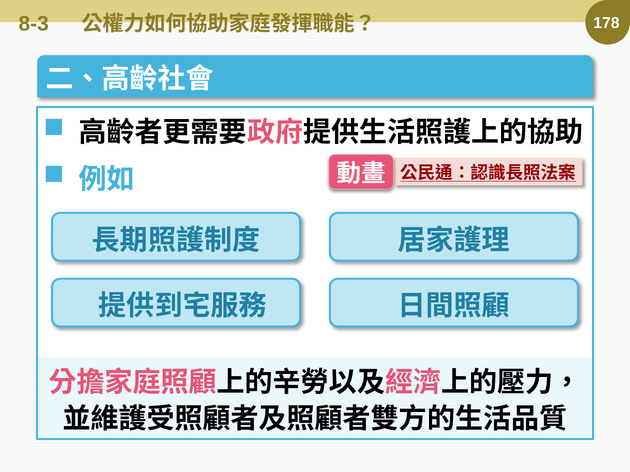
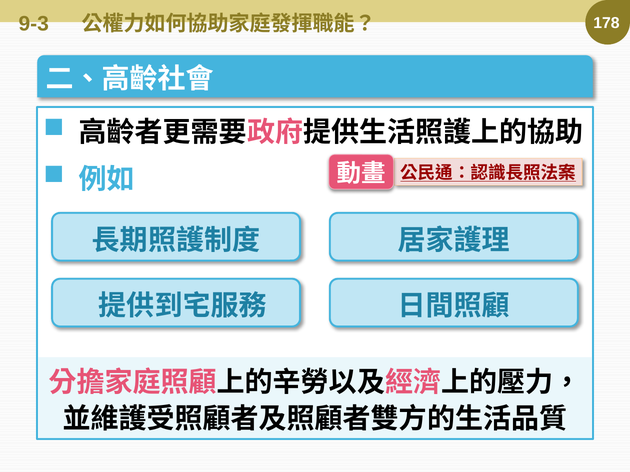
8-3: 8-3 -> 9-3
